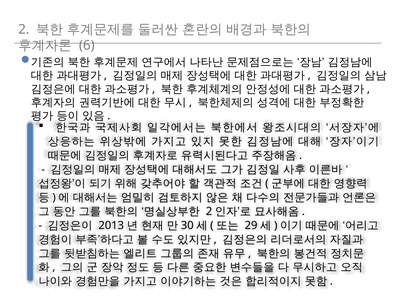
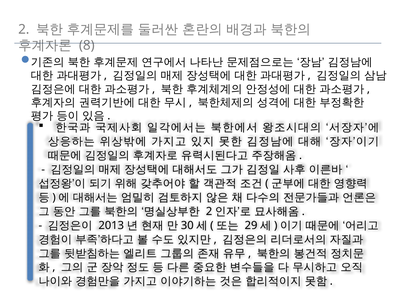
6: 6 -> 8
